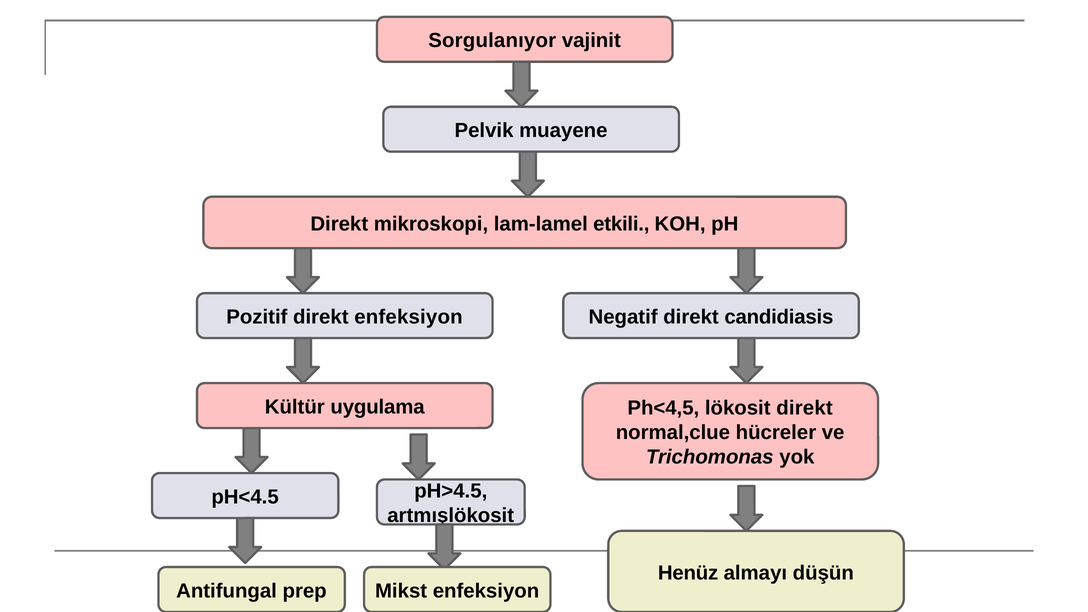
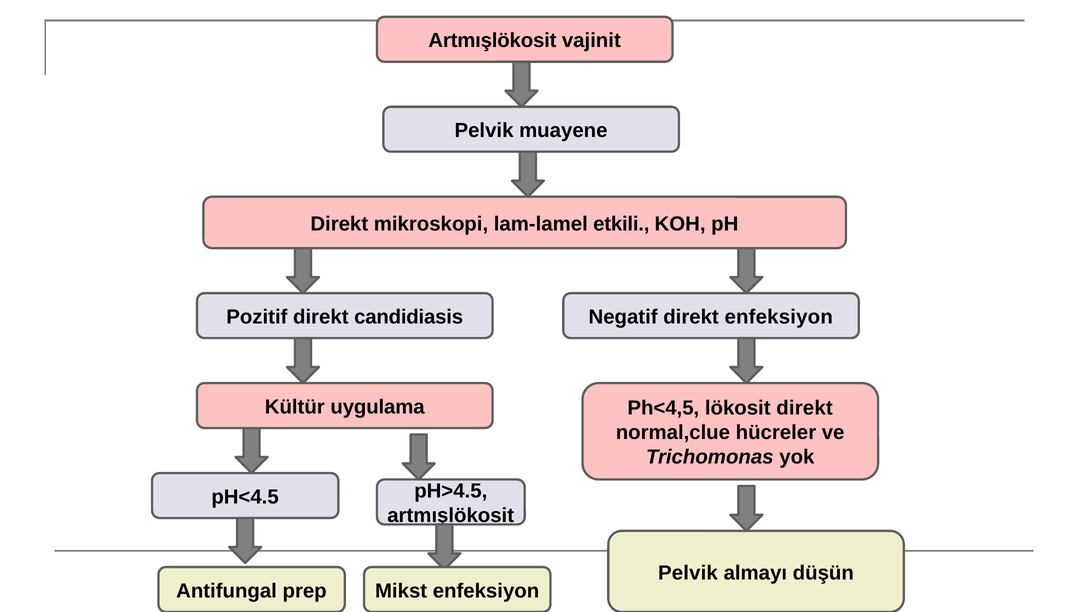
Sorgulanıyor at (492, 41): Sorgulanıyor -> Artmışlökosit
direkt enfeksiyon: enfeksiyon -> candidiasis
direkt candidiasis: candidiasis -> enfeksiyon
Henüz at (688, 573): Henüz -> Pelvik
